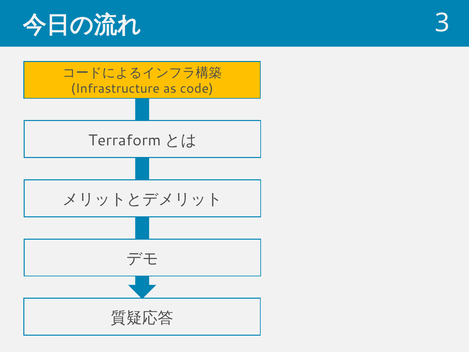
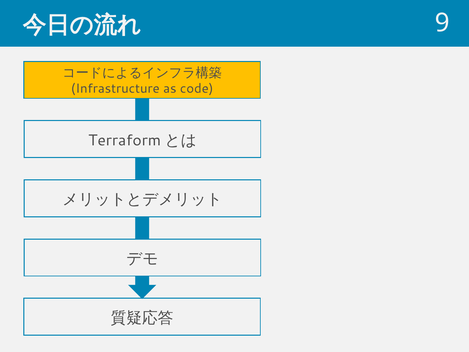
3: 3 -> 9
